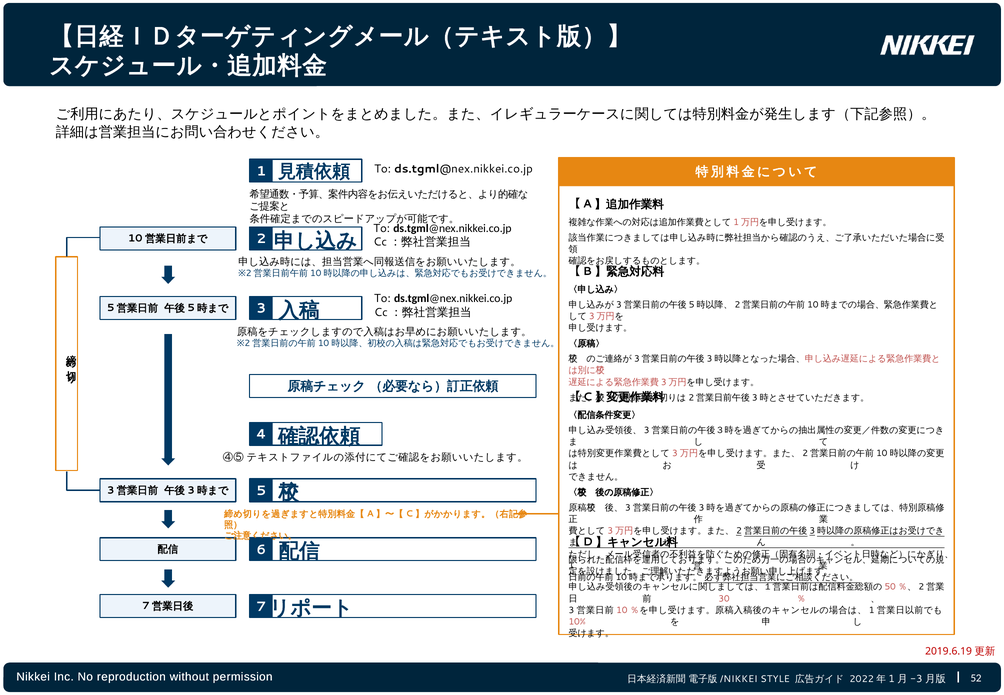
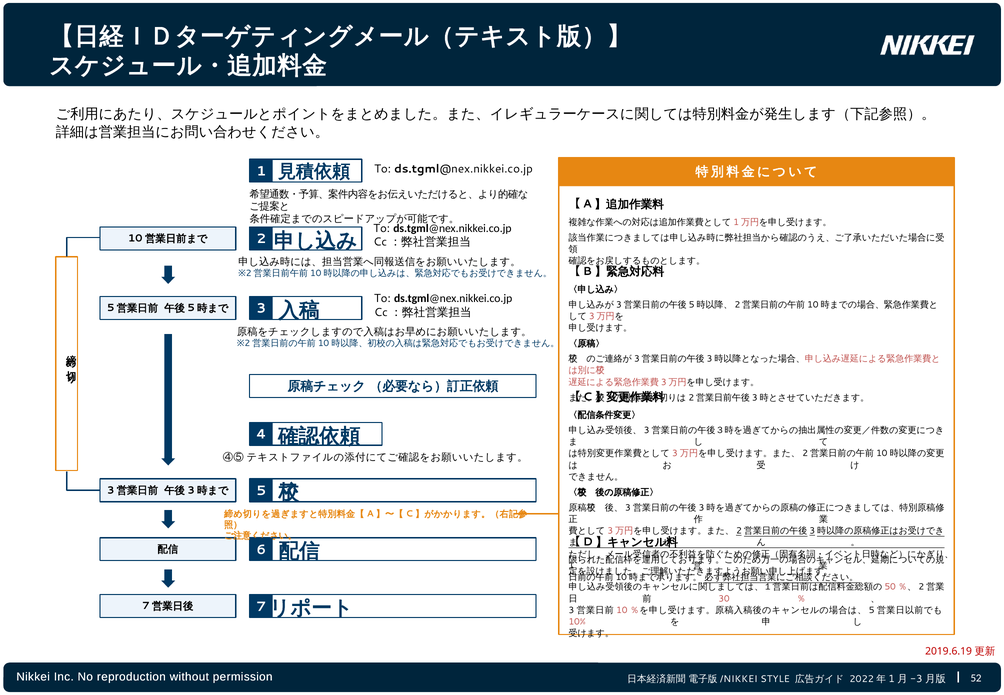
1 at (872, 610): 1 -> 5
